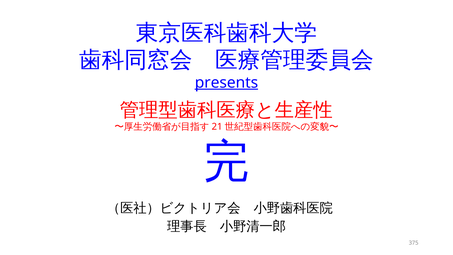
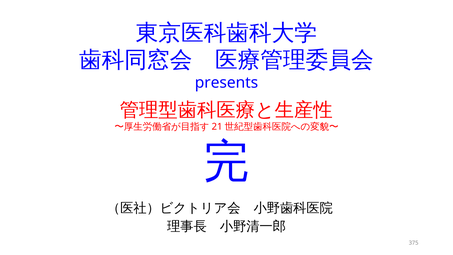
presents underline: present -> none
